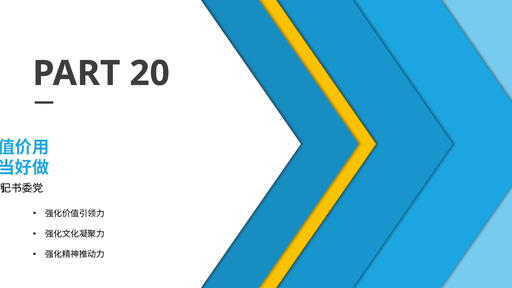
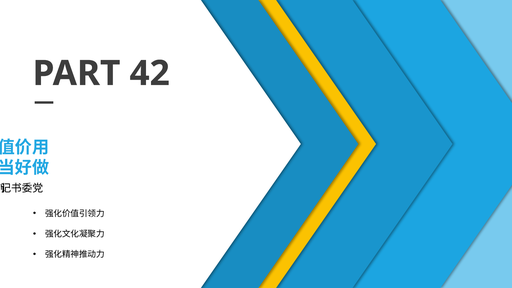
20: 20 -> 42
